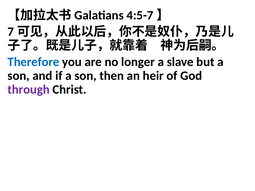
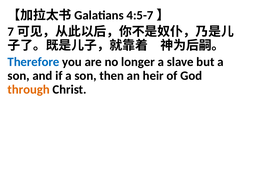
through colour: purple -> orange
